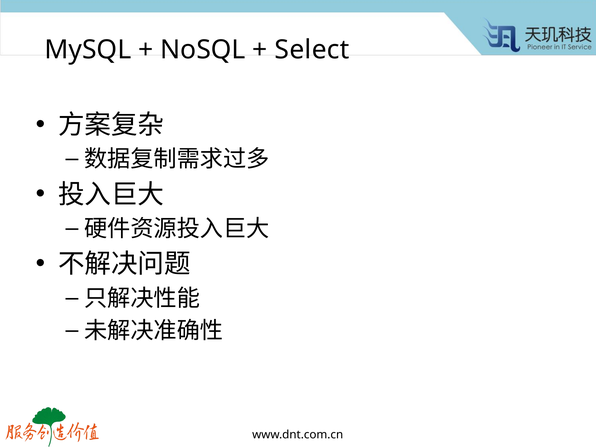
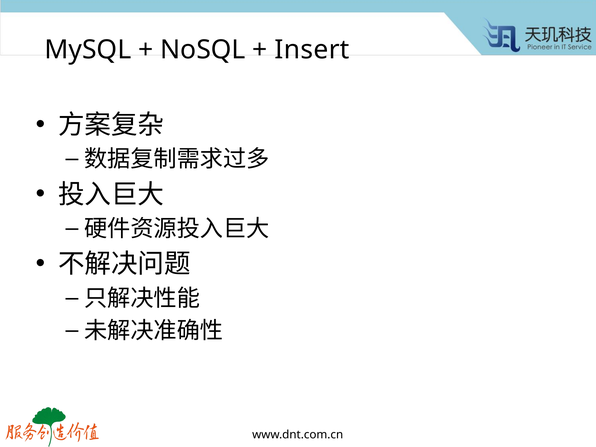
Select: Select -> Insert
